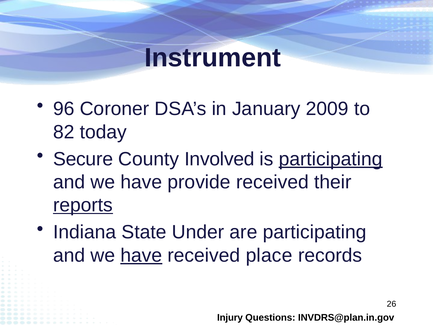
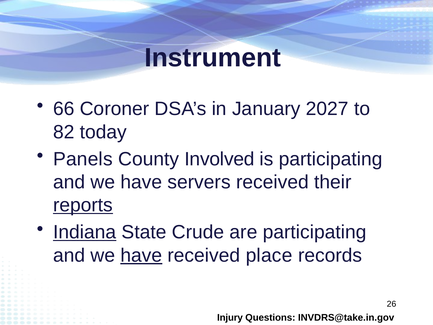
96: 96 -> 66
2009: 2009 -> 2027
Secure: Secure -> Panels
participating at (331, 159) underline: present -> none
provide: provide -> servers
Indiana underline: none -> present
Under: Under -> Crude
INVDRS@plan.in.gov: INVDRS@plan.in.gov -> INVDRS@take.in.gov
